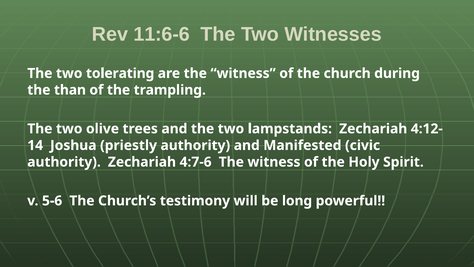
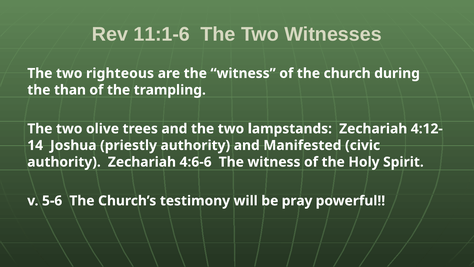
11:6-6: 11:6-6 -> 11:1-6
tolerating: tolerating -> righteous
4:7-6: 4:7-6 -> 4:6-6
long: long -> pray
